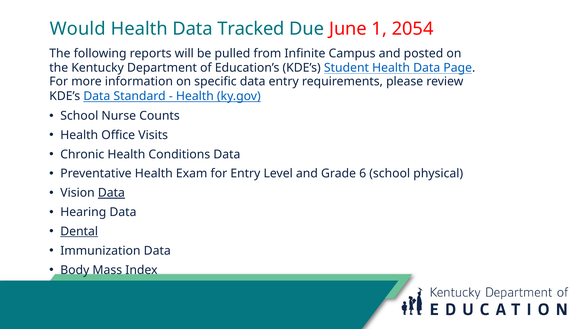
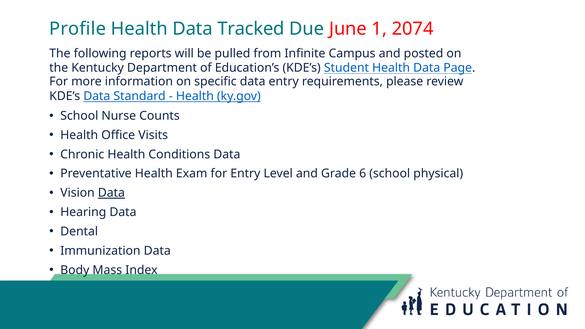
Would: Would -> Profile
2054: 2054 -> 2074
Dental underline: present -> none
